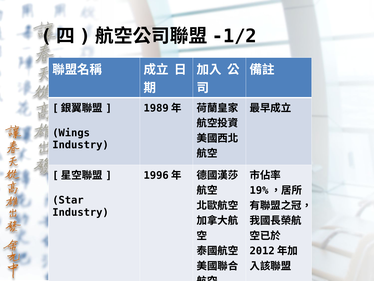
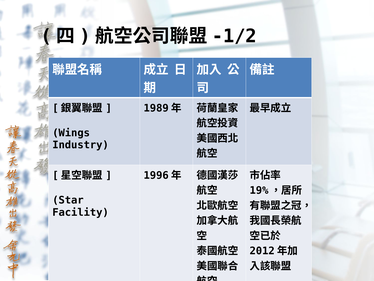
Industry at (81, 212): Industry -> Facility
